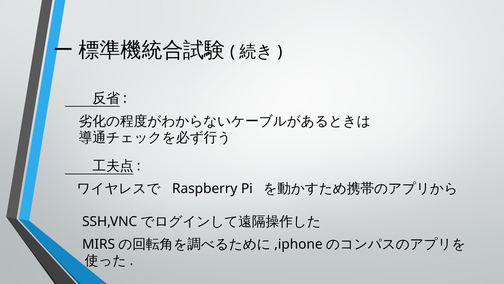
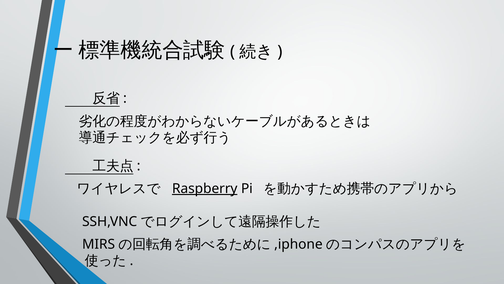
Raspberry underline: none -> present
